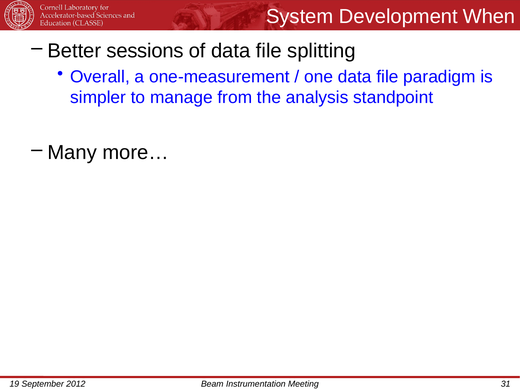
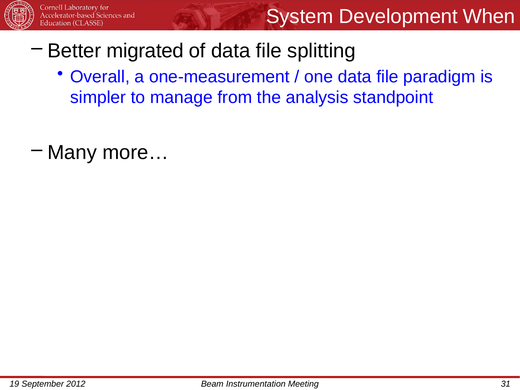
sessions: sessions -> migrated
